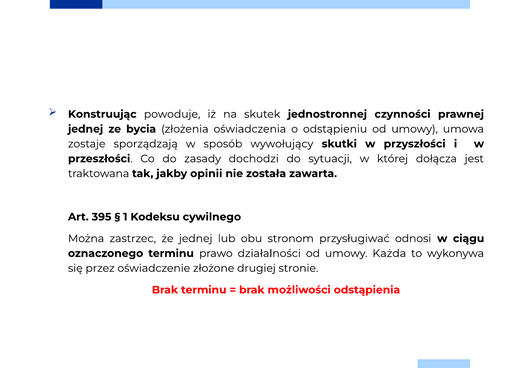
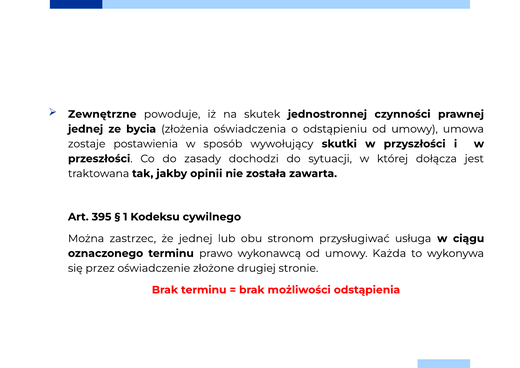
Konstruując: Konstruując -> Zewnętrzne
sporządzają: sporządzają -> postawienia
odnosi: odnosi -> usługa
działalności: działalności -> wykonawcą
